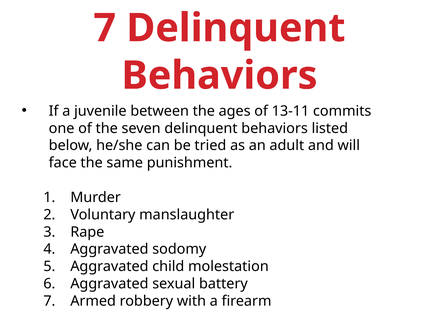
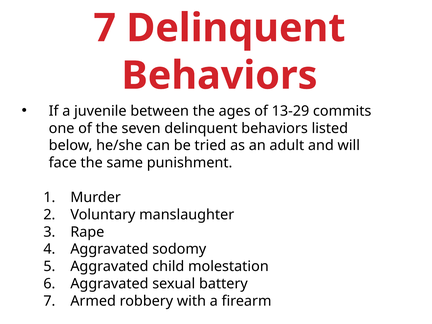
13-11: 13-11 -> 13-29
